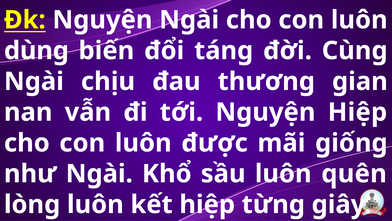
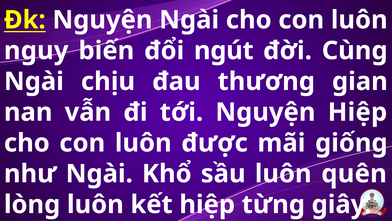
dùng: dùng -> nguy
táng: táng -> ngút
